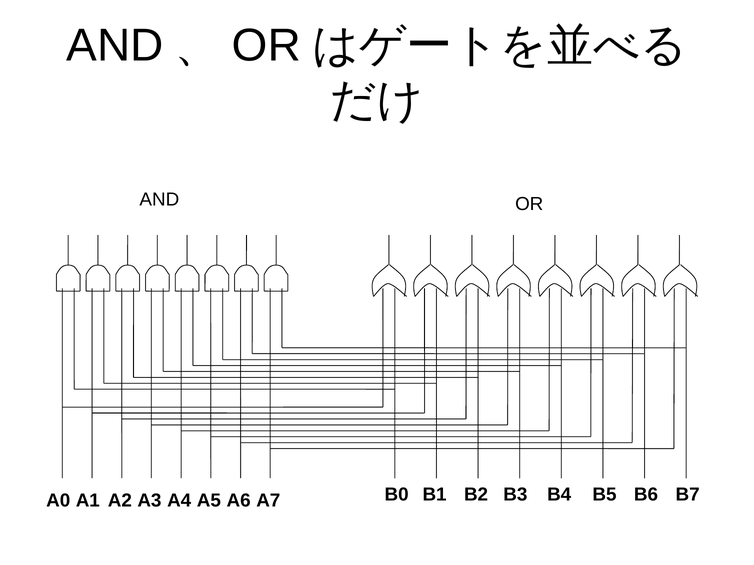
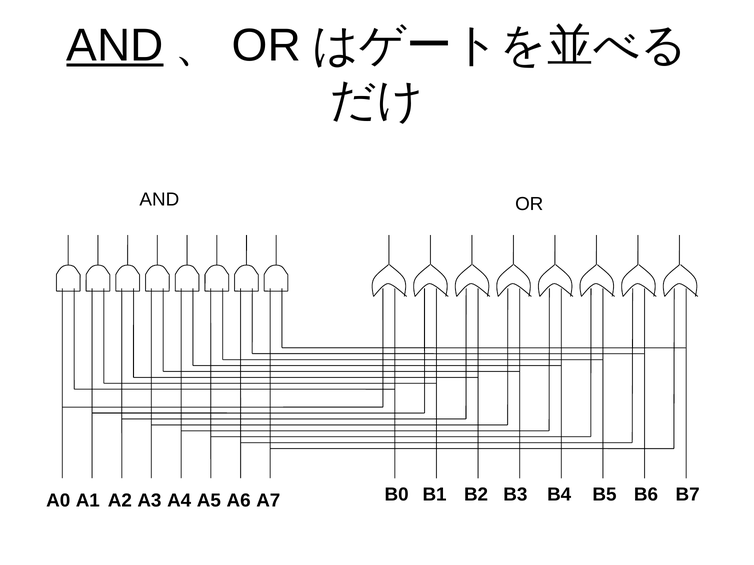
AND at (115, 45) underline: none -> present
